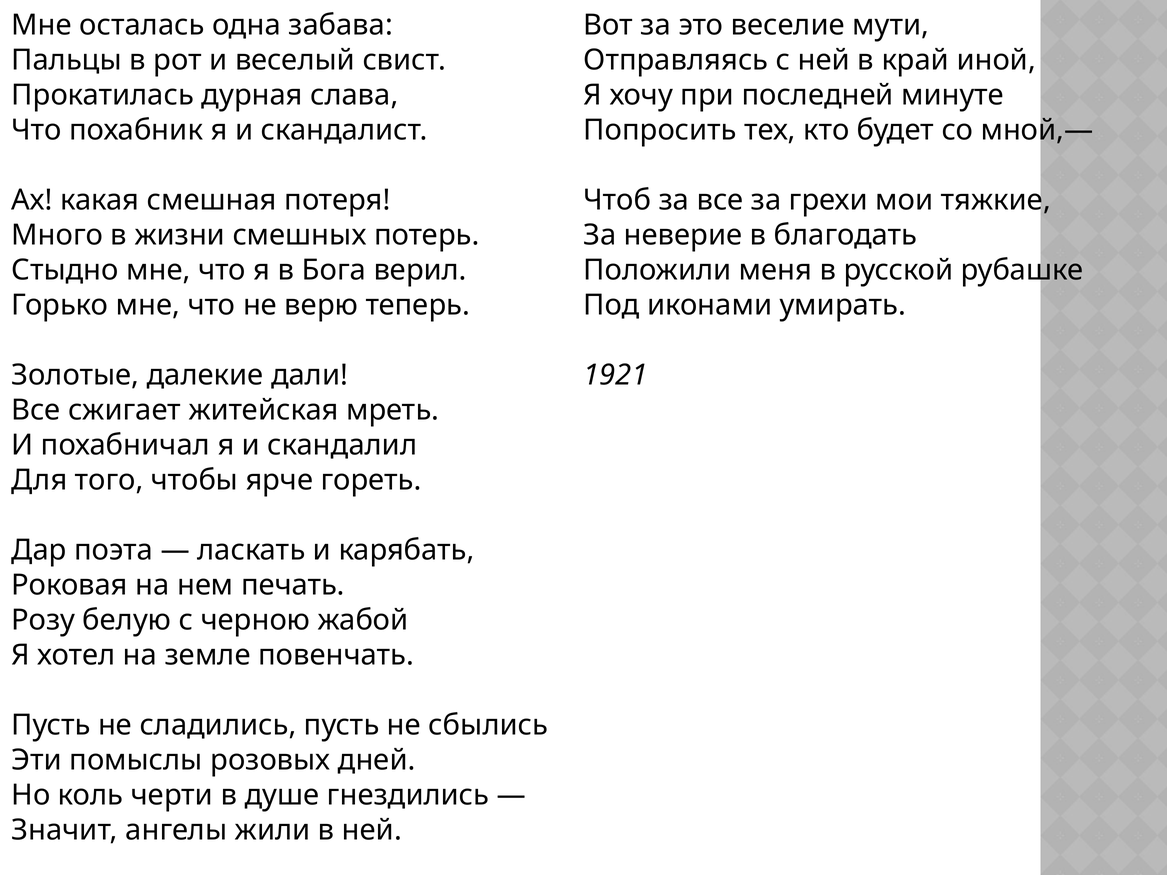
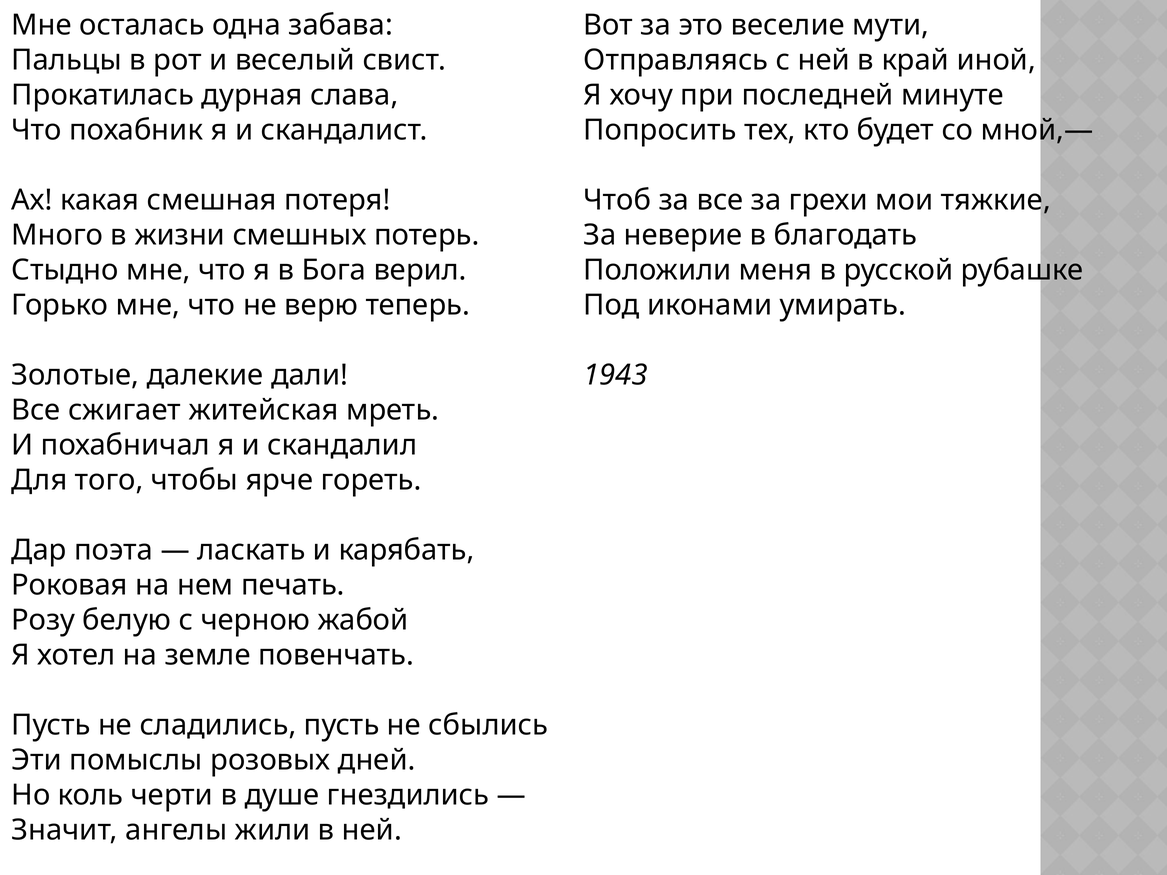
1921: 1921 -> 1943
